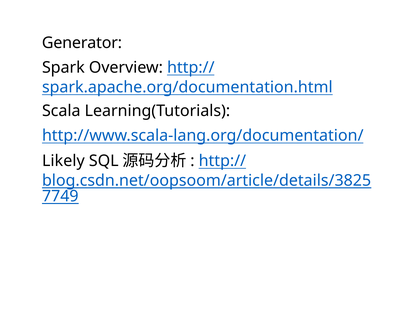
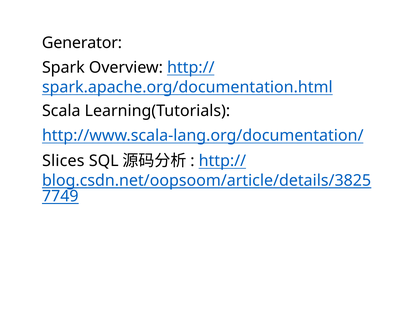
Likely: Likely -> Slices
